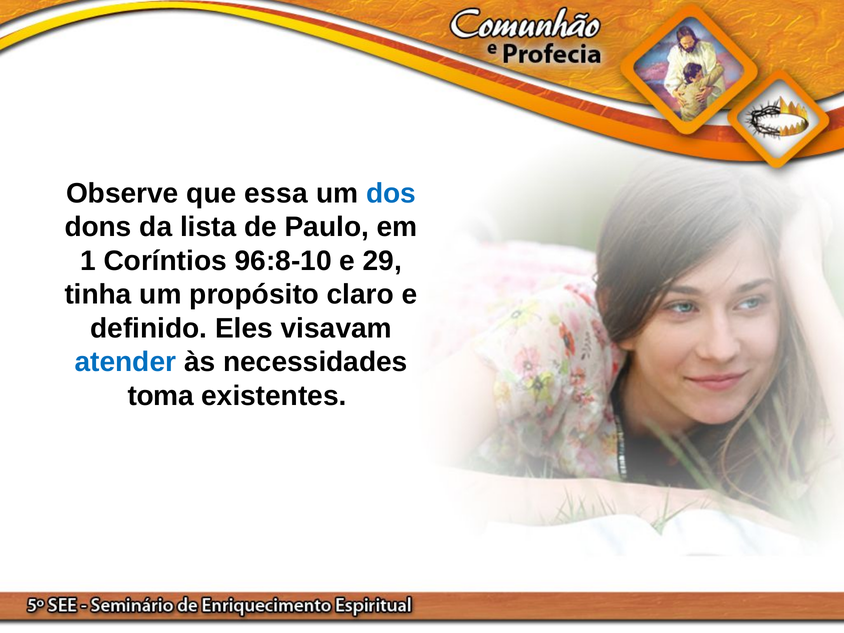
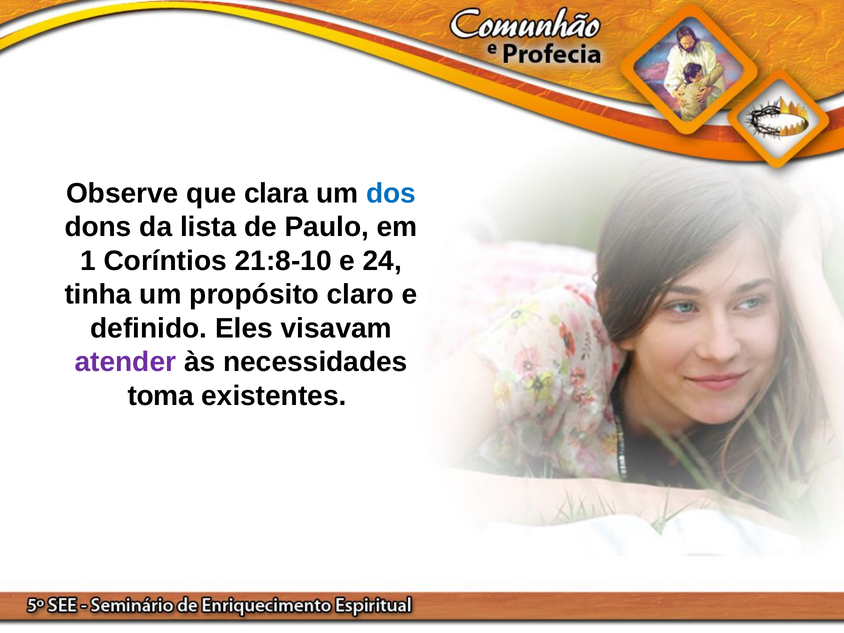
essa: essa -> clara
96:8-10: 96:8-10 -> 21:8-10
29: 29 -> 24
atender colour: blue -> purple
